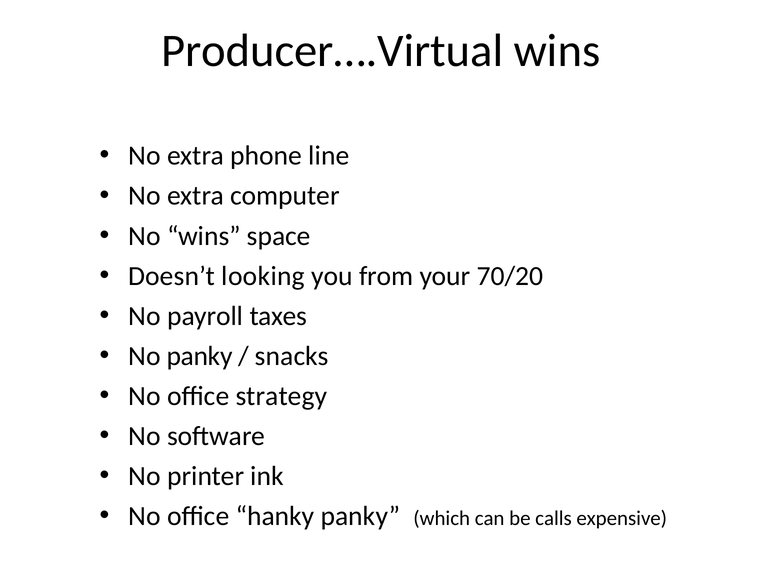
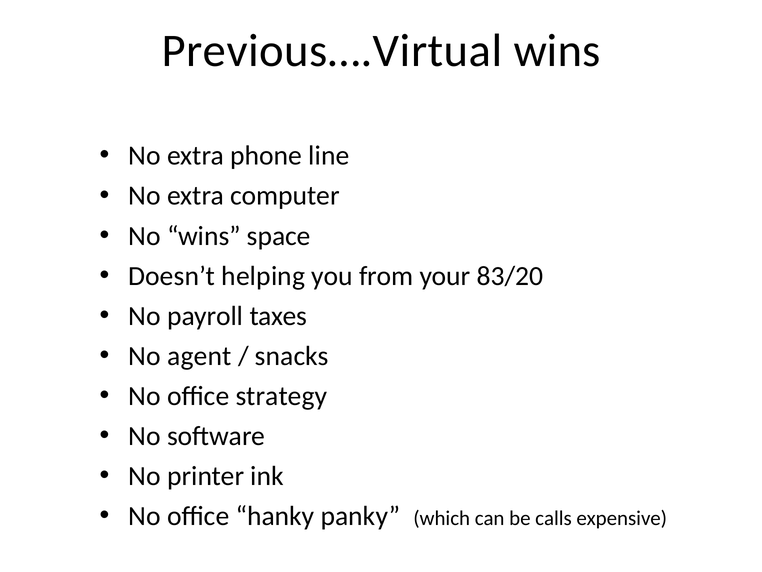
Producer….Virtual: Producer….Virtual -> Previous….Virtual
looking: looking -> helping
70/20: 70/20 -> 83/20
No panky: panky -> agent
